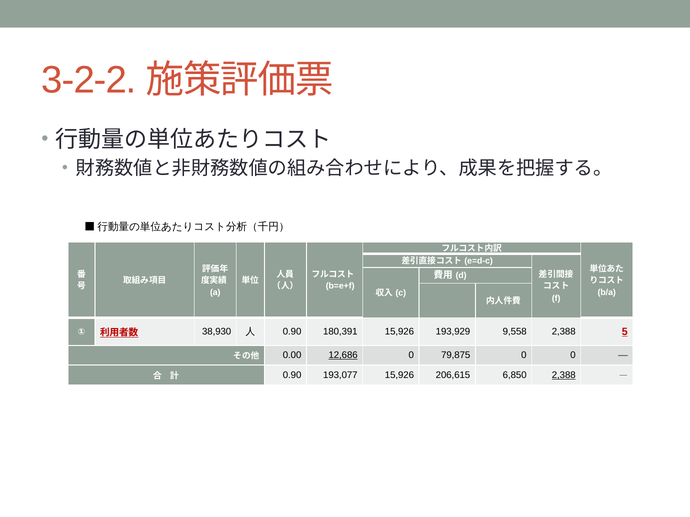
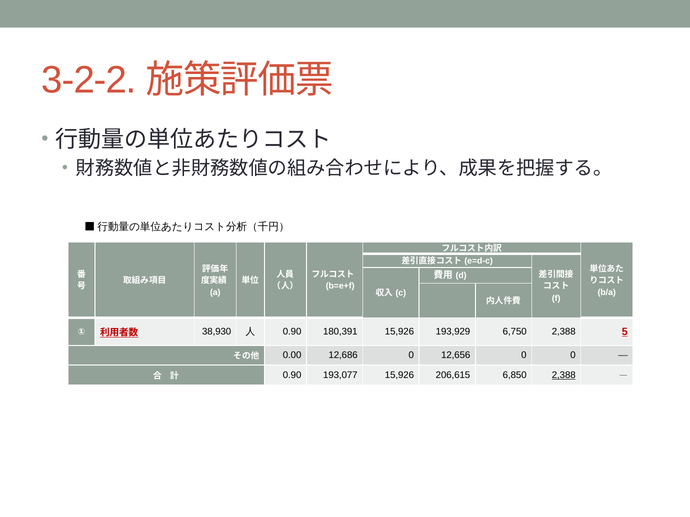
9,558: 9,558 -> 6,750
12,686 underline: present -> none
79,875: 79,875 -> 12,656
